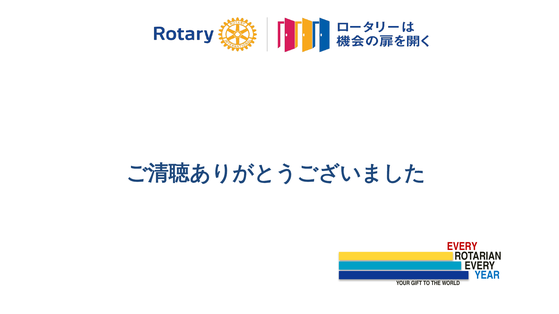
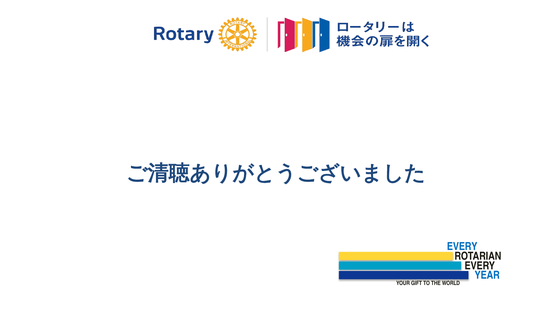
EVERY at (462, 247) colour: red -> blue
